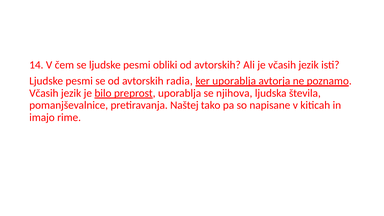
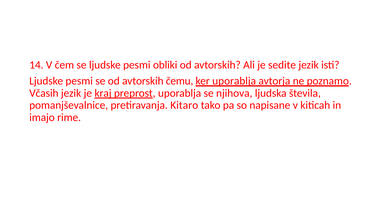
je včasih: včasih -> sedite
radia: radia -> čemu
bilo: bilo -> kraj
Naštej: Naštej -> Kitaro
